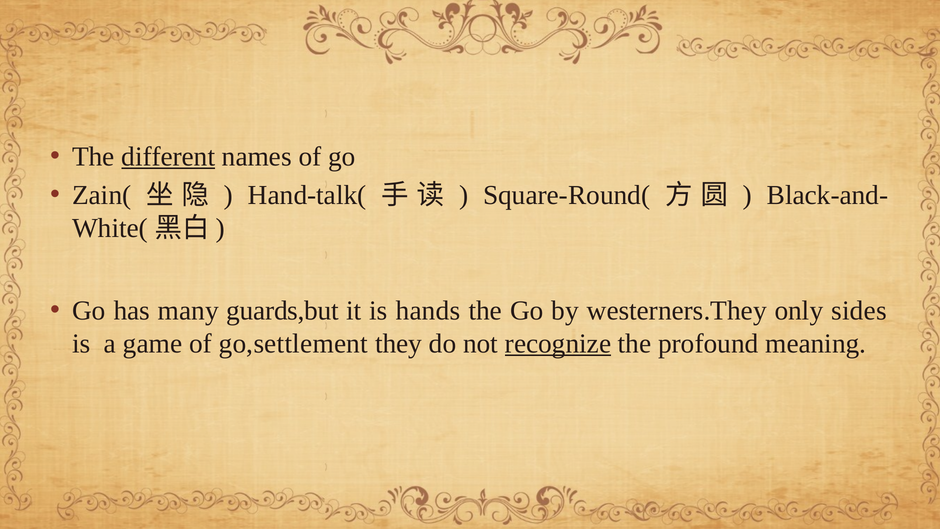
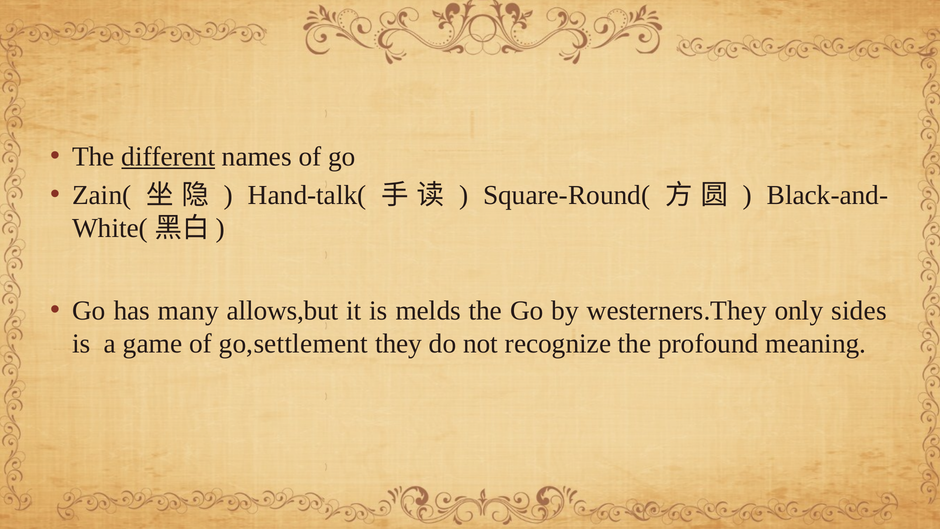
guards,but: guards,but -> allows,but
hands: hands -> melds
recognize underline: present -> none
